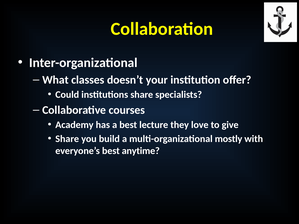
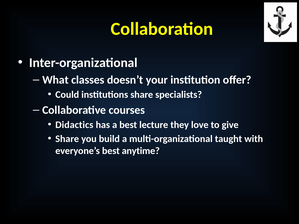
Academy: Academy -> Didactics
mostly: mostly -> taught
